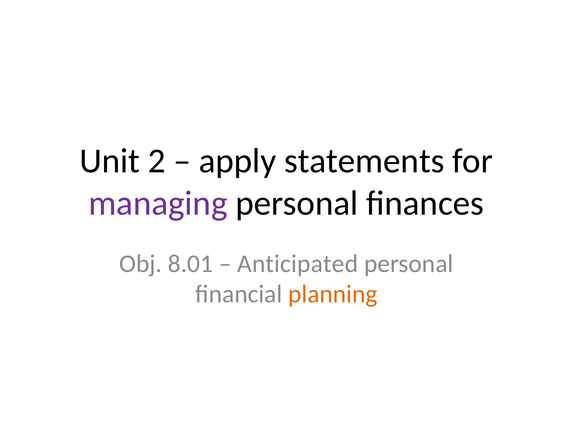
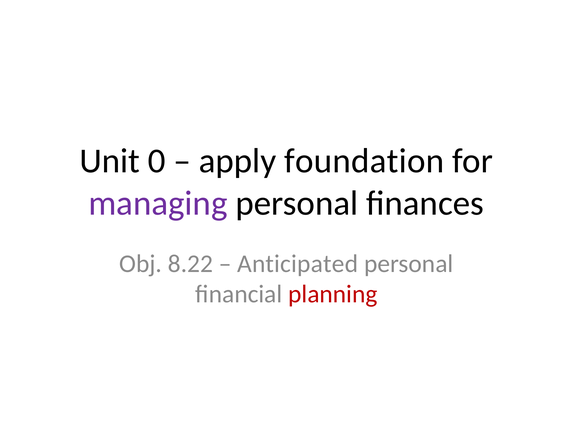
2: 2 -> 0
statements: statements -> foundation
8.01: 8.01 -> 8.22
planning colour: orange -> red
